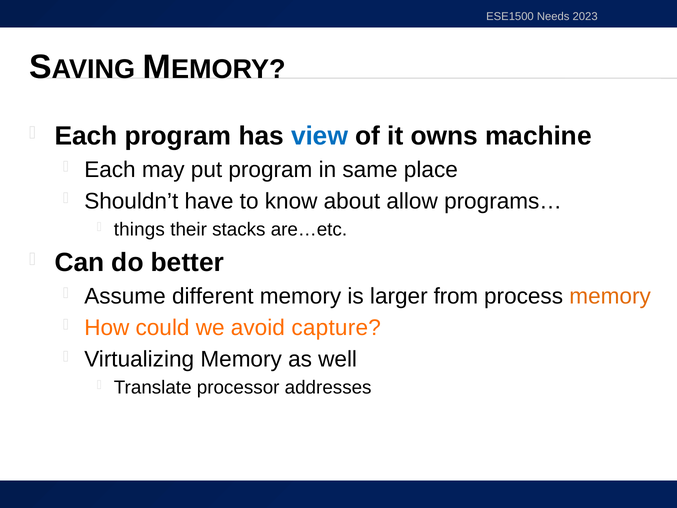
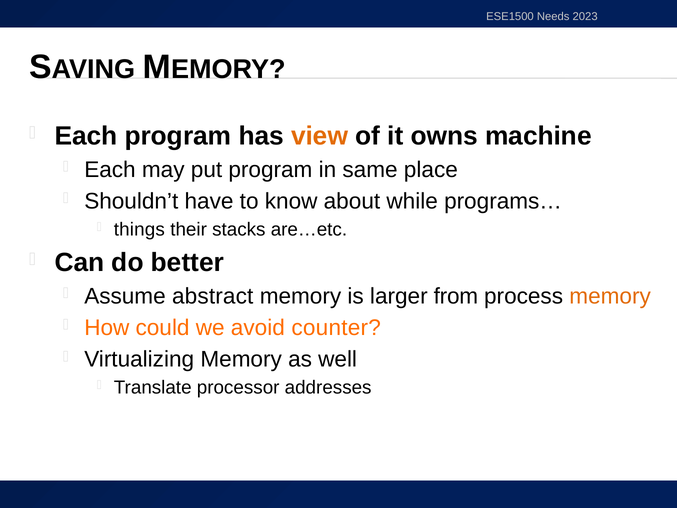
view colour: blue -> orange
allow: allow -> while
different: different -> abstract
capture: capture -> counter
